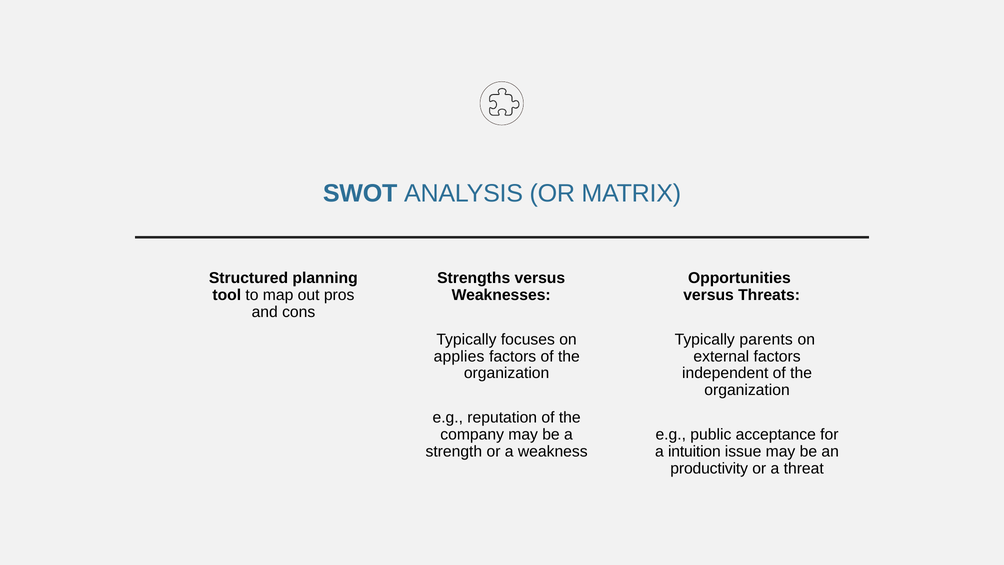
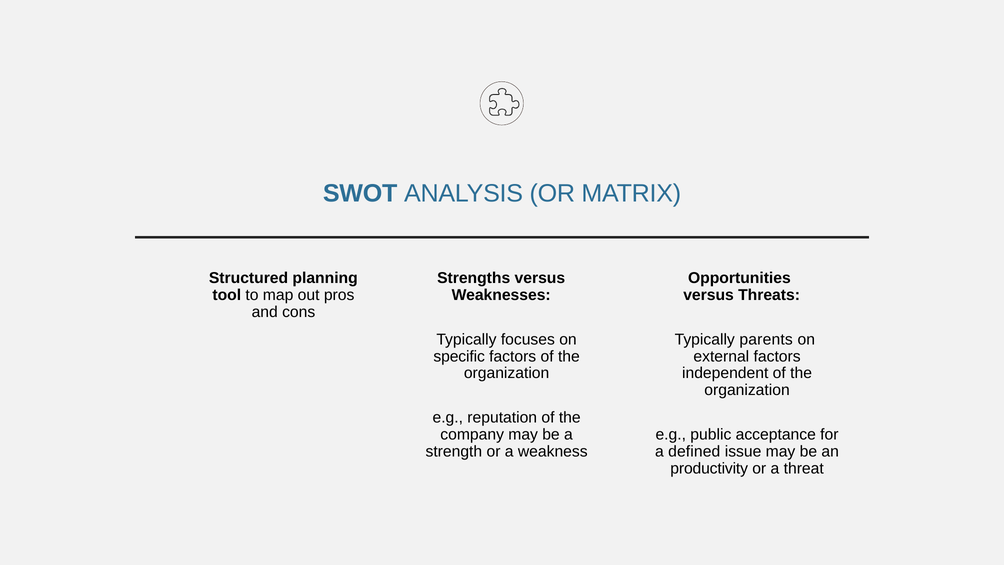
applies: applies -> specific
intuition: intuition -> defined
